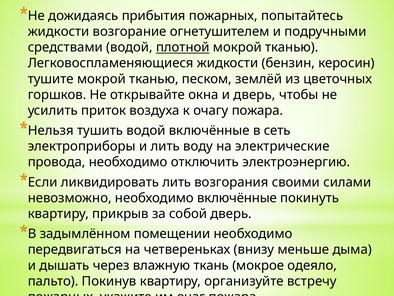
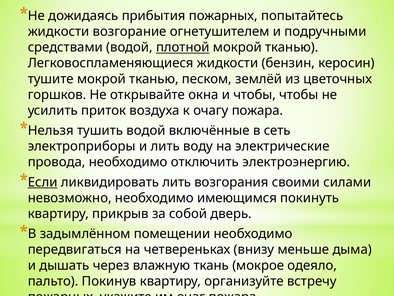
и дверь: дверь -> чтобы
Если underline: none -> present
необходимо включённые: включённые -> имеющимся
